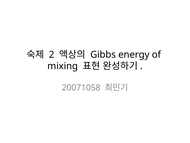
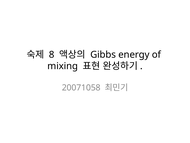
2: 2 -> 8
